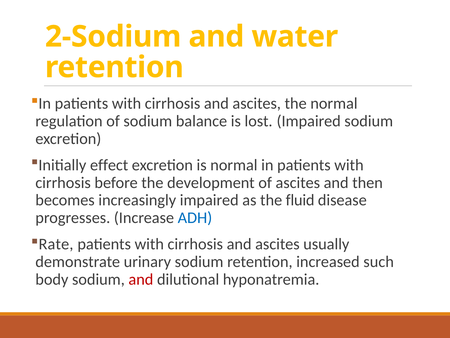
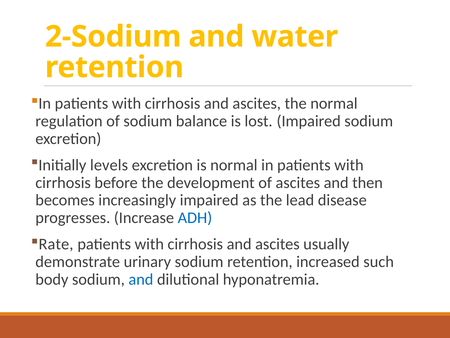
effect: effect -> levels
fluid: fluid -> lead
and at (141, 279) colour: red -> blue
